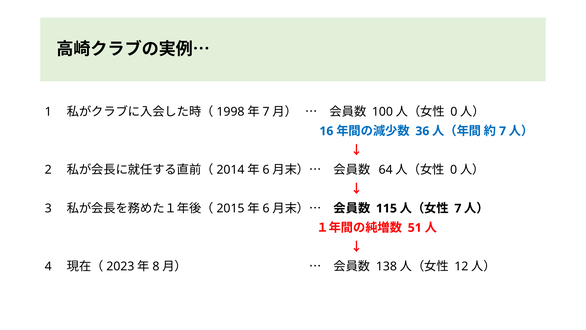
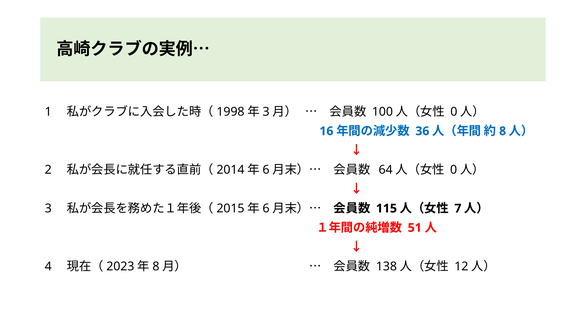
7 at (266, 112): 7 -> 3
7 at (503, 131): 7 -> 8
